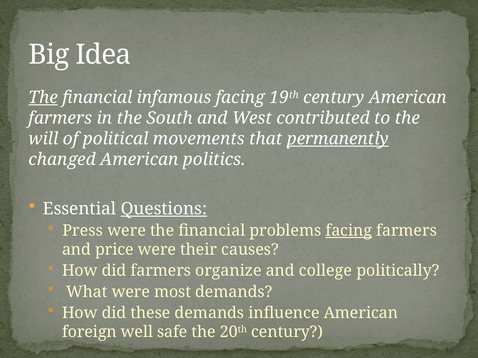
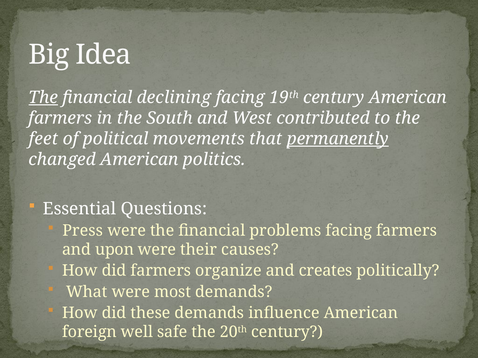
infamous: infamous -> declining
will: will -> feet
Questions underline: present -> none
facing at (349, 231) underline: present -> none
price: price -> upon
college: college -> creates
